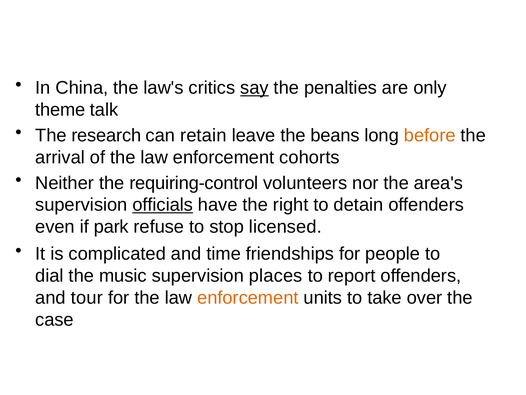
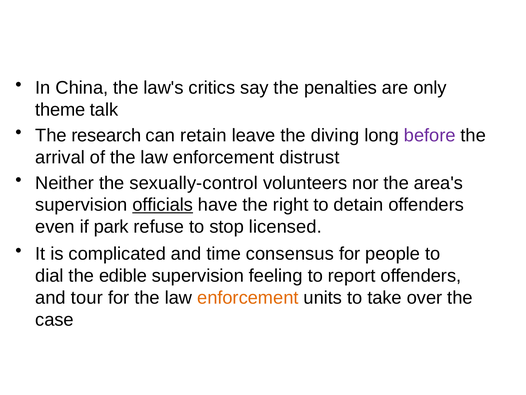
say underline: present -> none
beans: beans -> diving
before colour: orange -> purple
cohorts: cohorts -> distrust
requiring-control: requiring-control -> sexually-control
friendships: friendships -> consensus
music: music -> edible
places: places -> feeling
